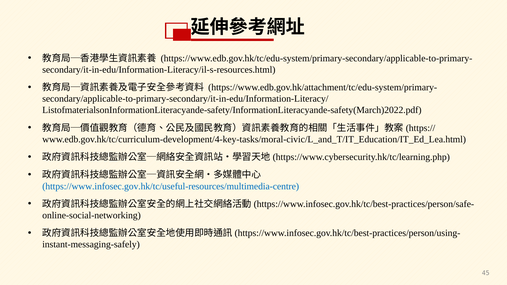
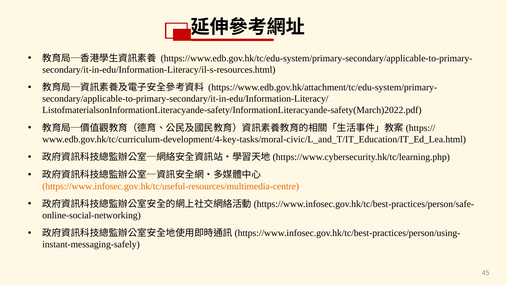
https://www.infosec.gov.hk/tc/useful-resources/multimedia-centre colour: blue -> orange
